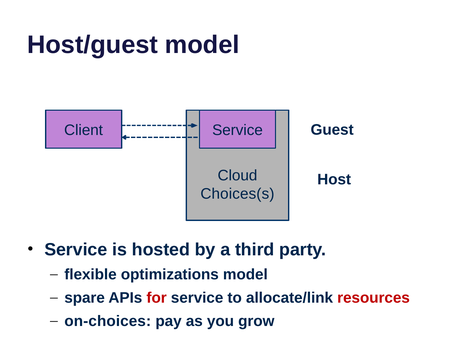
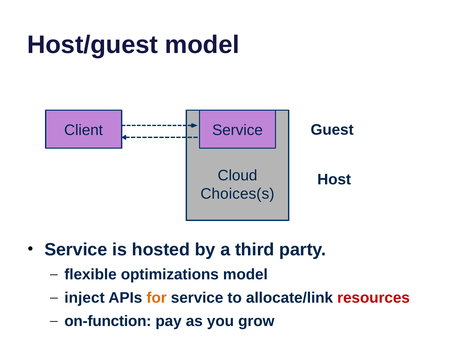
spare: spare -> inject
for colour: red -> orange
on-choices: on-choices -> on-function
